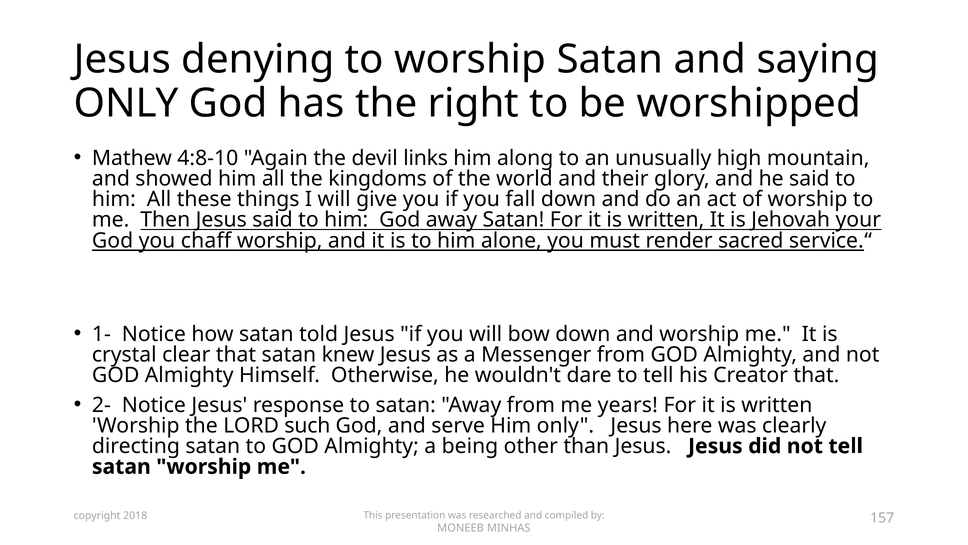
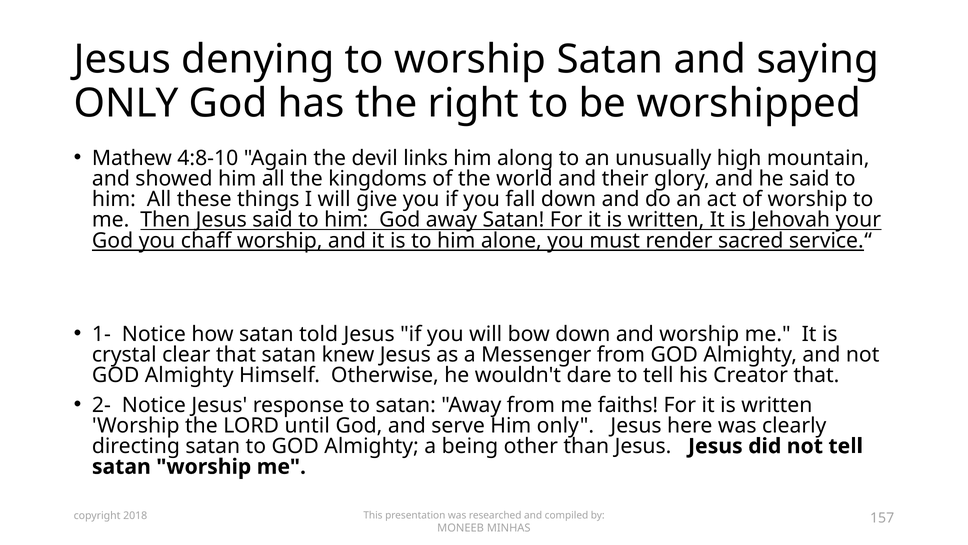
years: years -> faiths
such: such -> until
